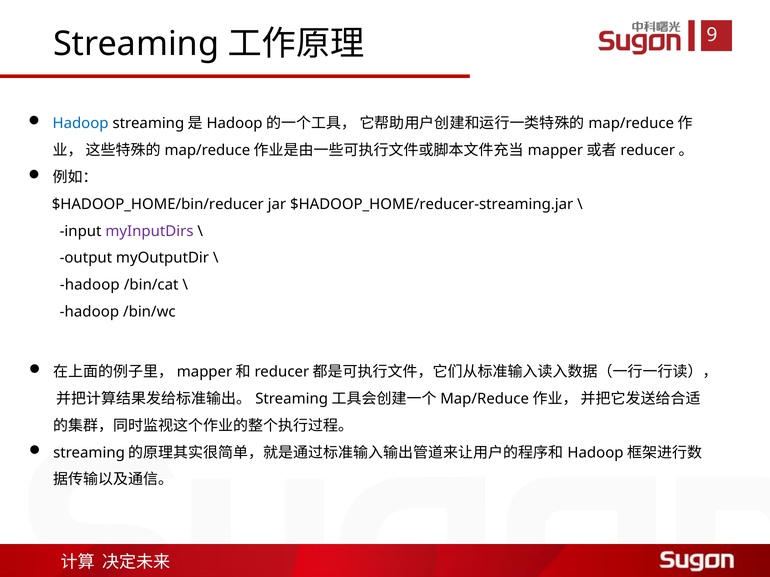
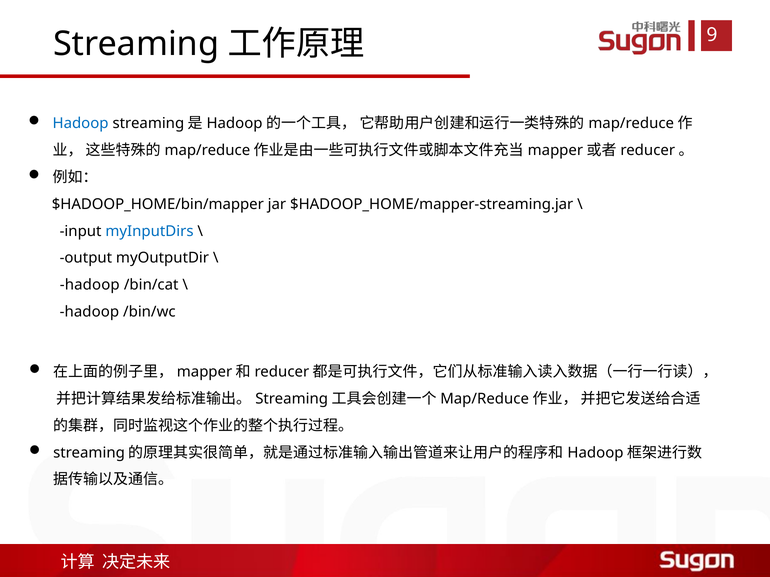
$HADOOP_HOME/bin/reducer: $HADOOP_HOME/bin/reducer -> $HADOOP_HOME/bin/mapper
$HADOOP_HOME/reducer-streaming.jar: $HADOOP_HOME/reducer-streaming.jar -> $HADOOP_HOME/mapper-streaming.jar
myInputDirs colour: purple -> blue
